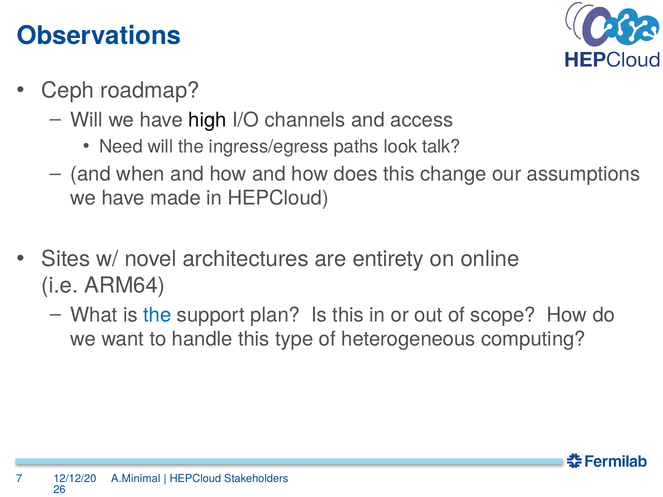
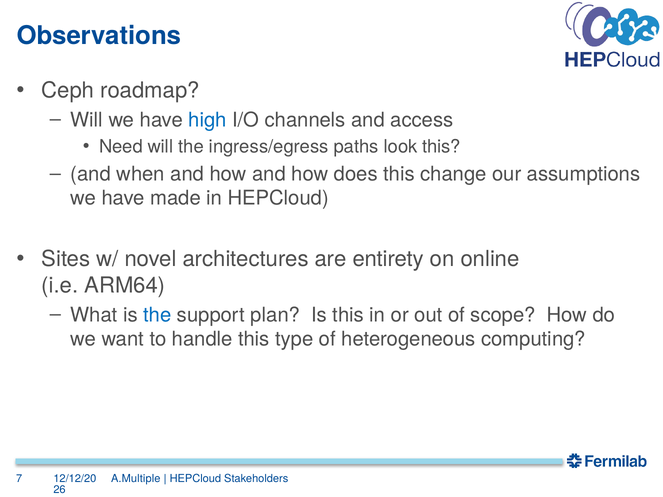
high colour: black -> blue
look talk: talk -> this
A.Minimal: A.Minimal -> A.Multiple
